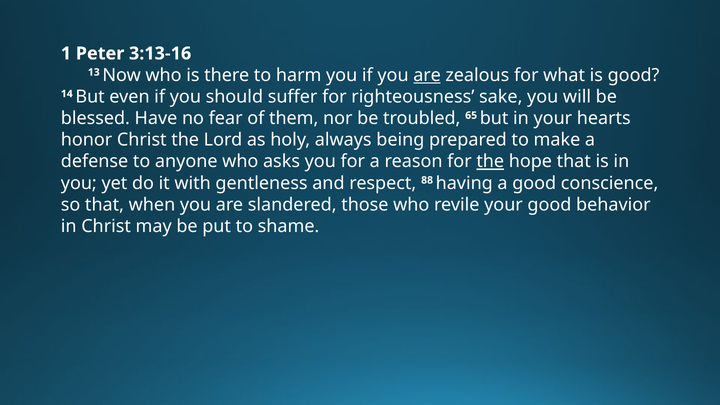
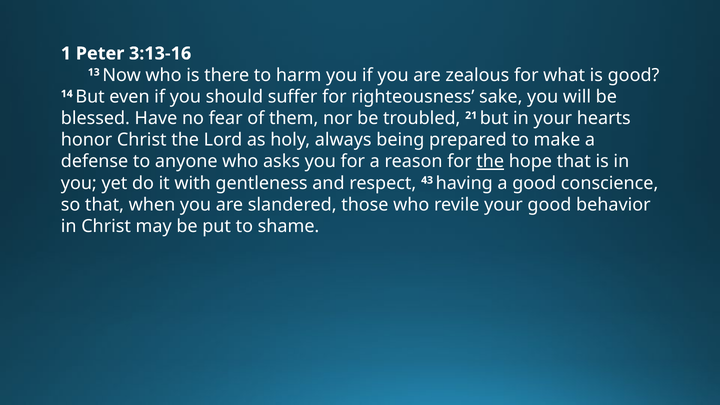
are at (427, 75) underline: present -> none
65: 65 -> 21
88: 88 -> 43
